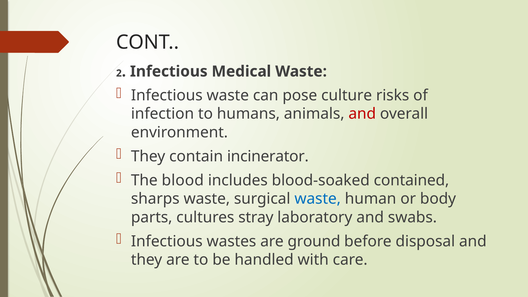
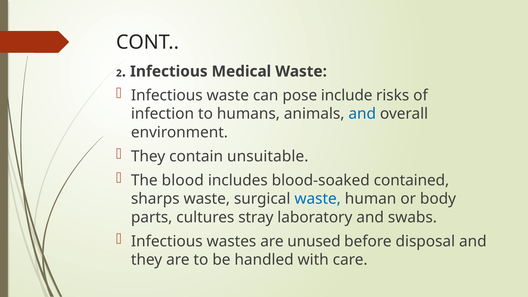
culture: culture -> include
and at (362, 114) colour: red -> blue
incinerator: incinerator -> unsuitable
ground: ground -> unused
